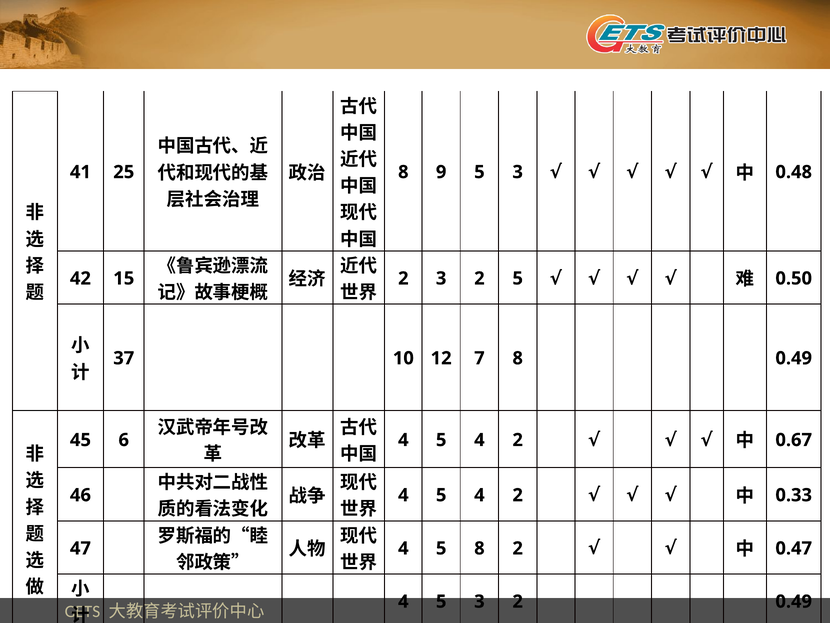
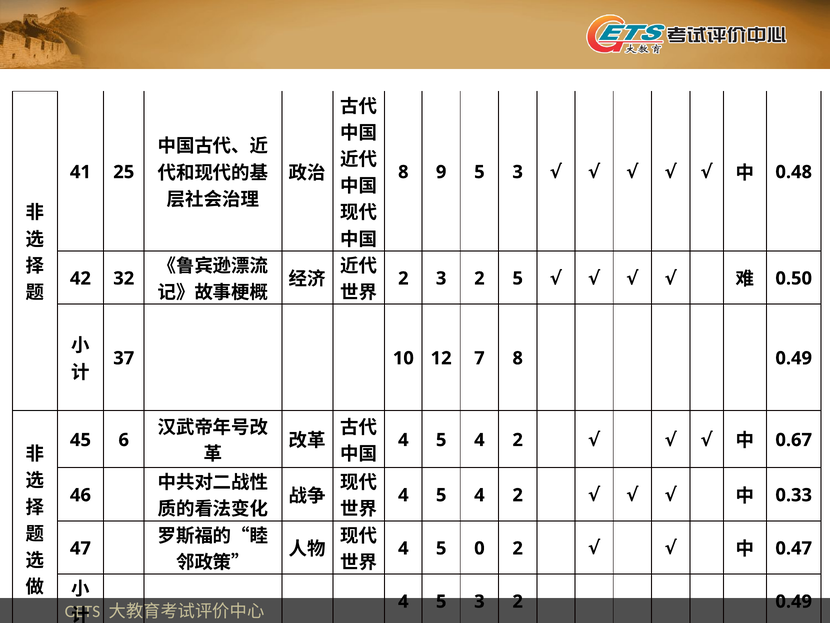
15: 15 -> 32
5 8: 8 -> 0
